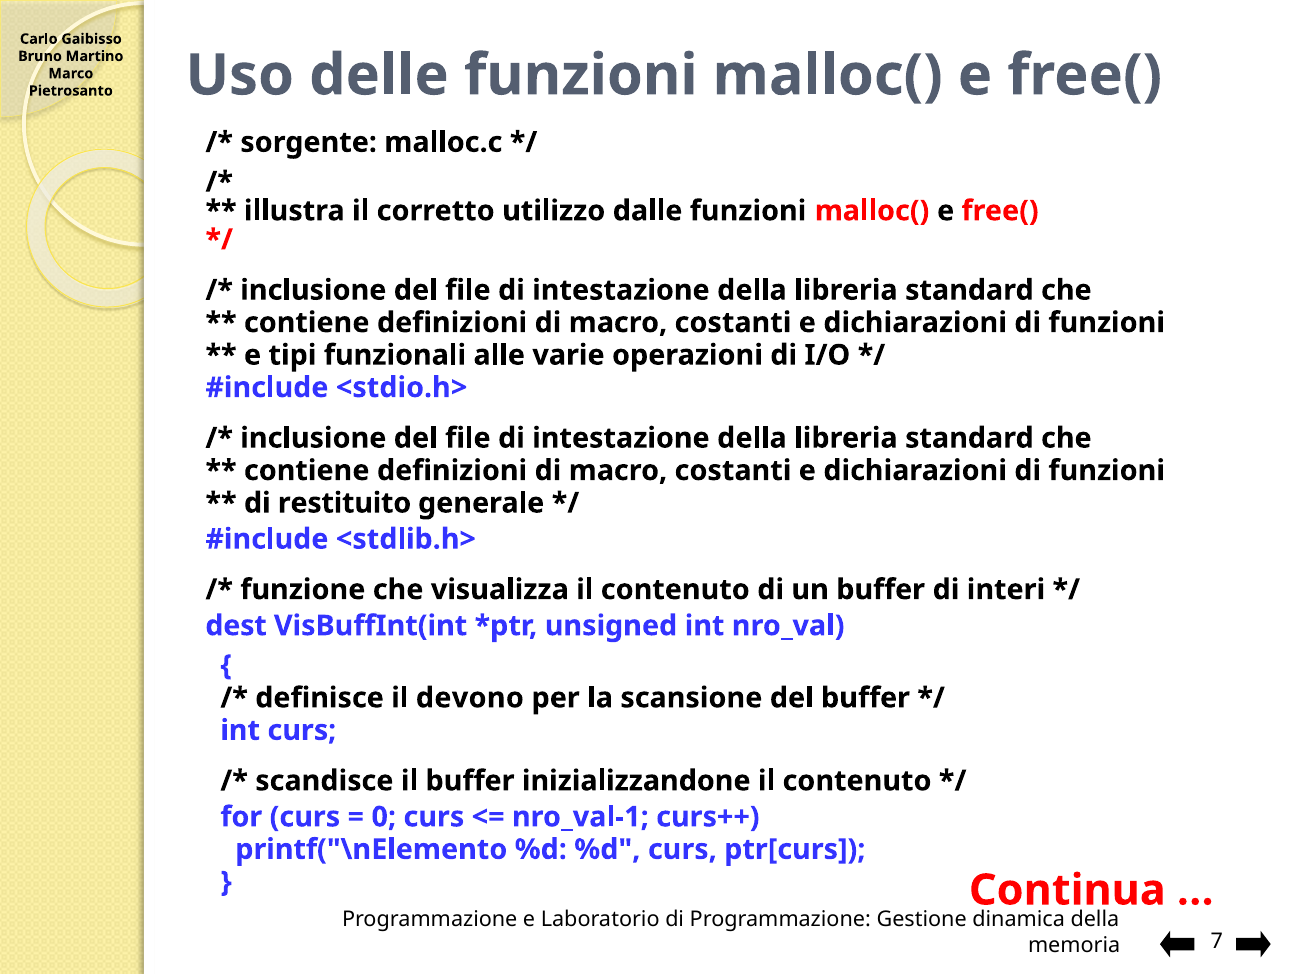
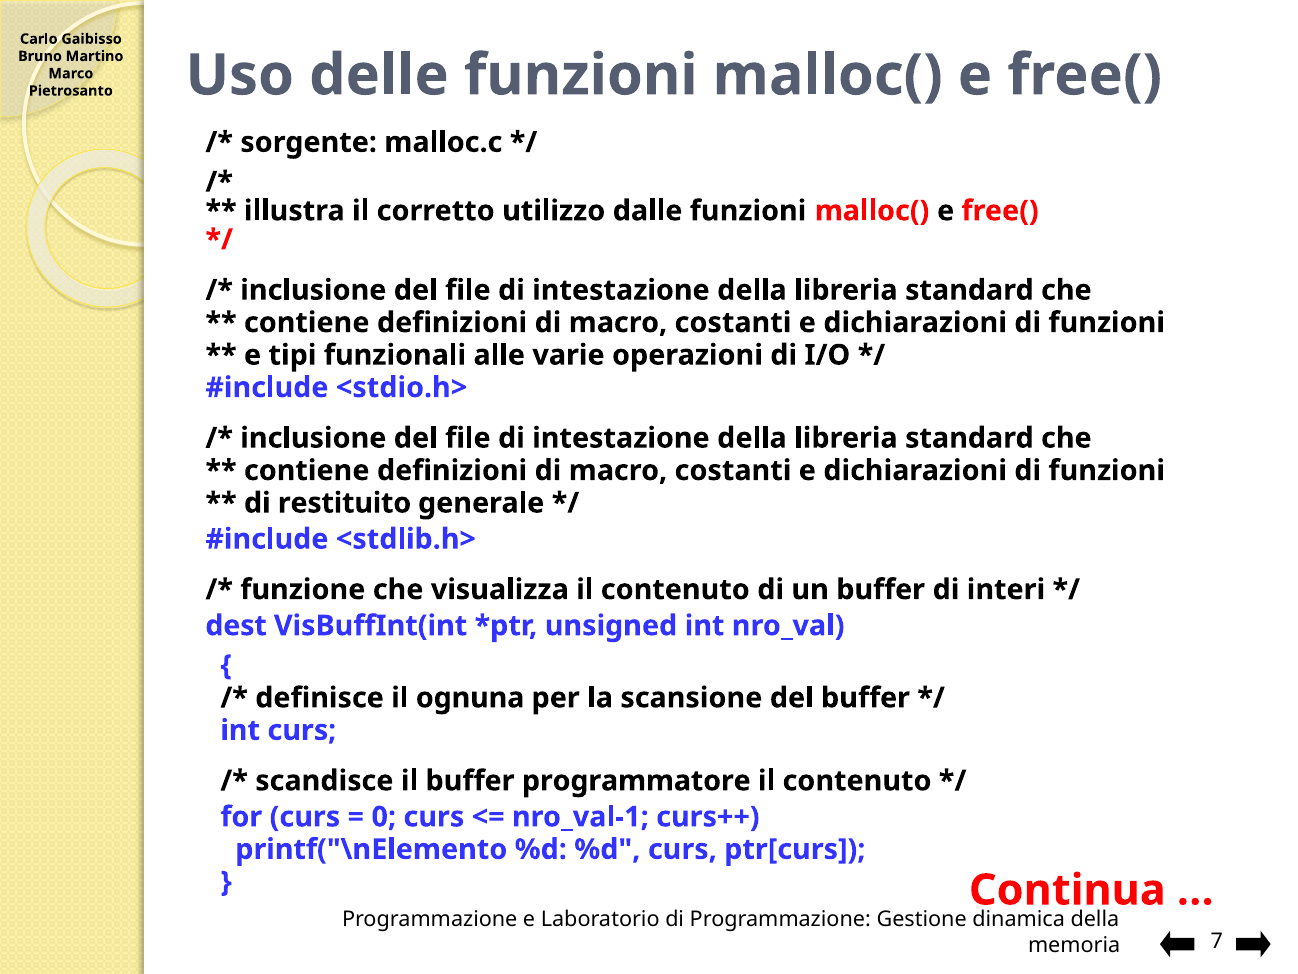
devono: devono -> ognuna
inizializzandone: inizializzandone -> programmatore
